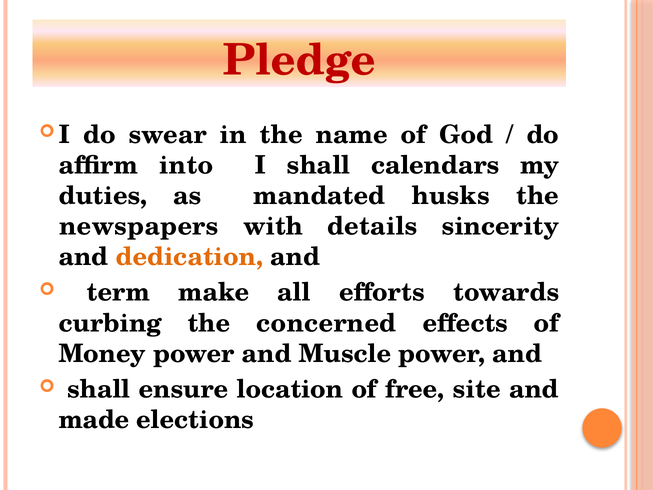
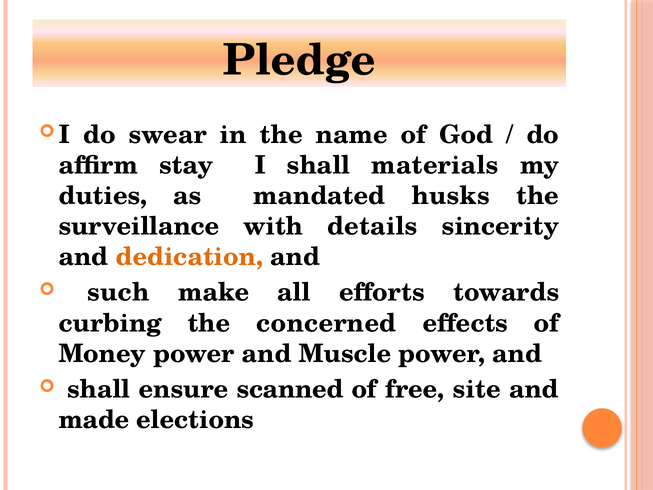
Pledge colour: red -> black
into: into -> stay
calendars: calendars -> materials
newspapers: newspapers -> surveillance
term: term -> such
location: location -> scanned
